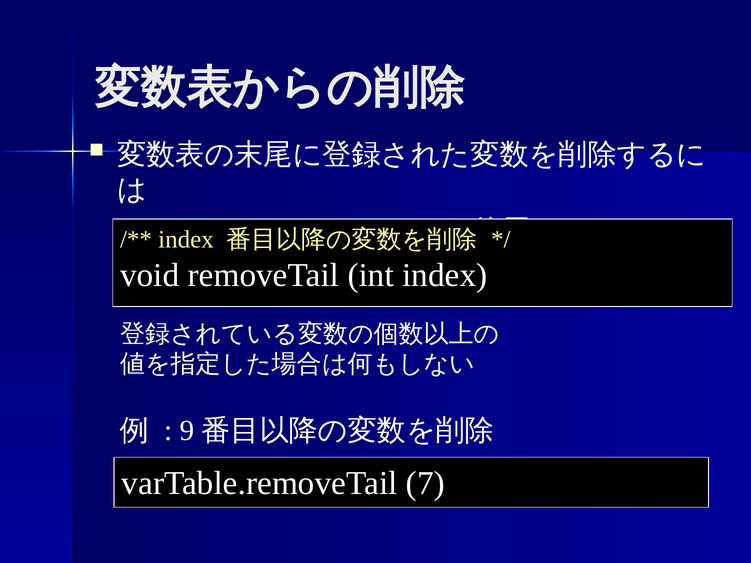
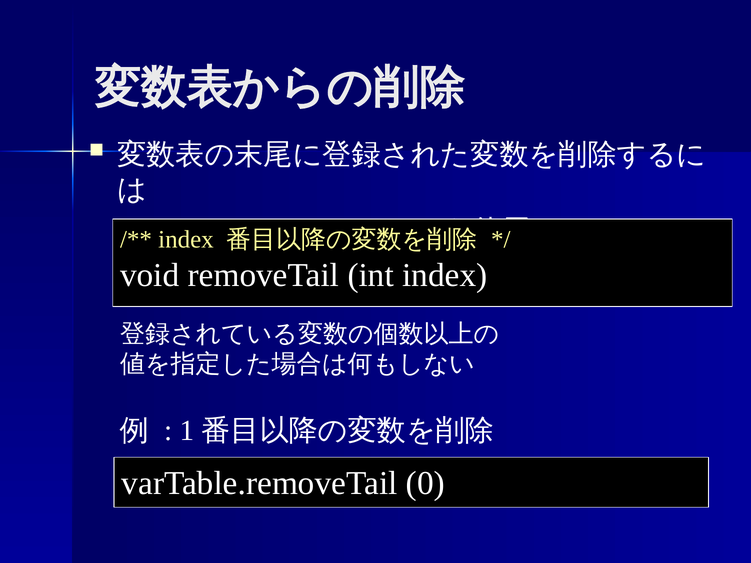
9: 9 -> 1
7: 7 -> 0
